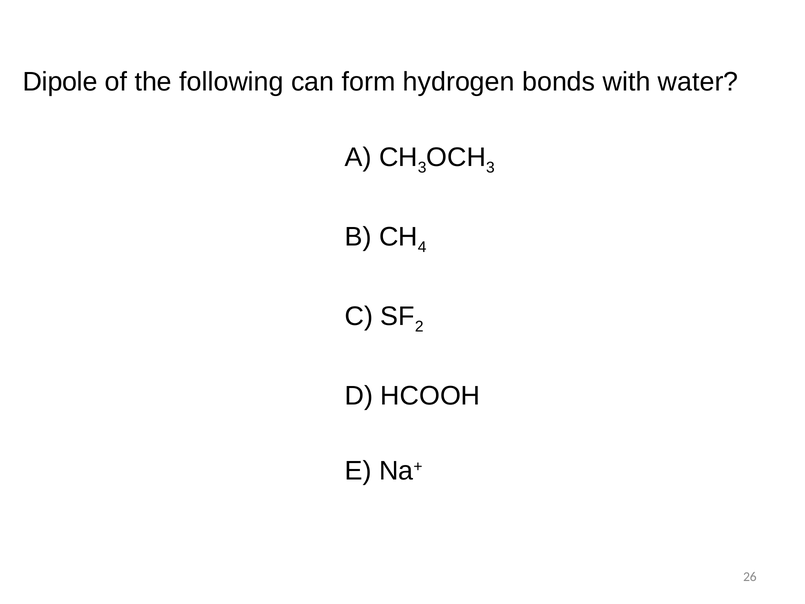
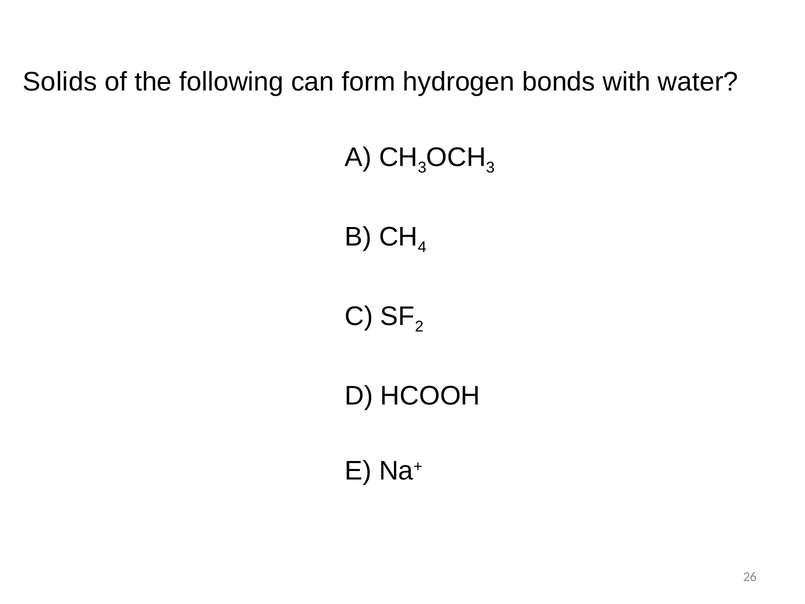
Dipole: Dipole -> Solids
